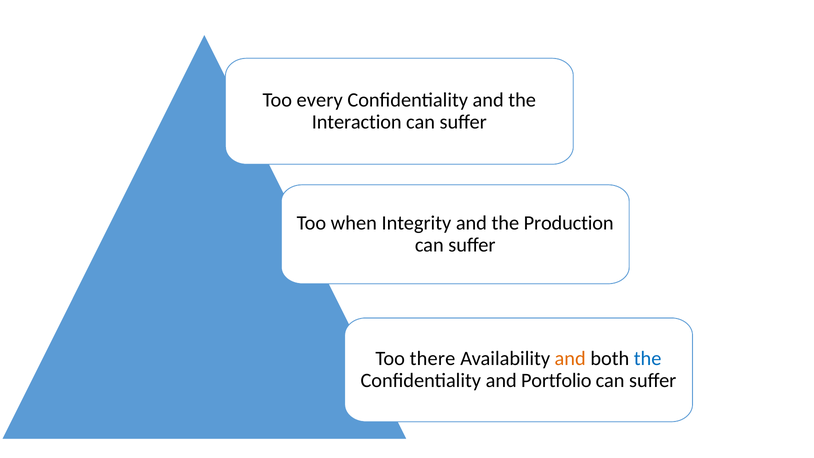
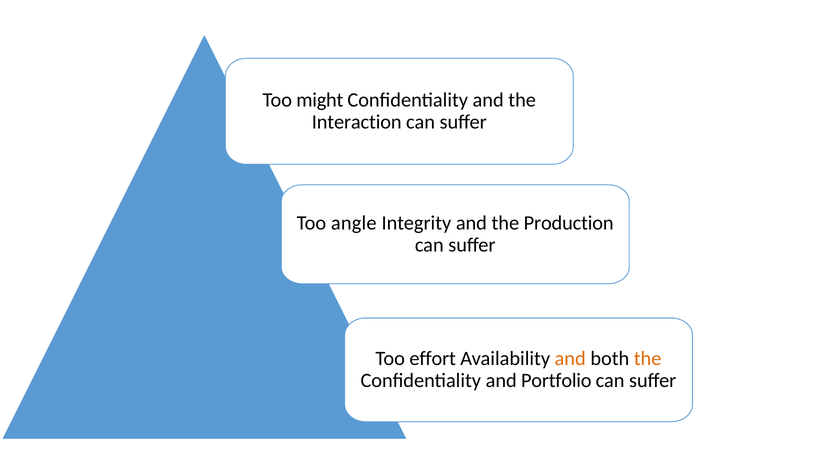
every: every -> might
when: when -> angle
there: there -> effort
the at (648, 359) colour: blue -> orange
